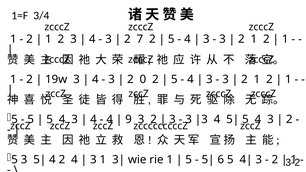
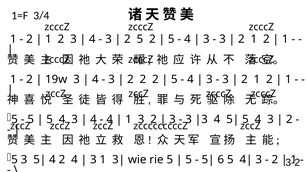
2 7: 7 -> 5
0 at (143, 79): 0 -> 2
9 at (129, 119): 9 -> 1
rie 1: 1 -> 5
